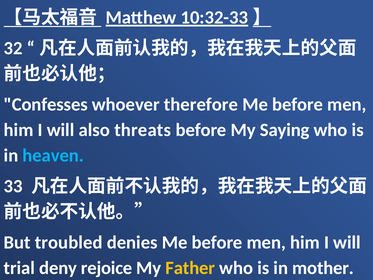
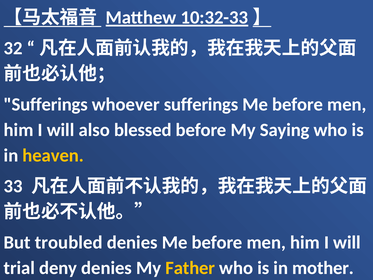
Confesses at (46, 104): Confesses -> Sufferings
whoever therefore: therefore -> sufferings
threats: threats -> blessed
heaven colour: light blue -> yellow
deny rejoice: rejoice -> denies
